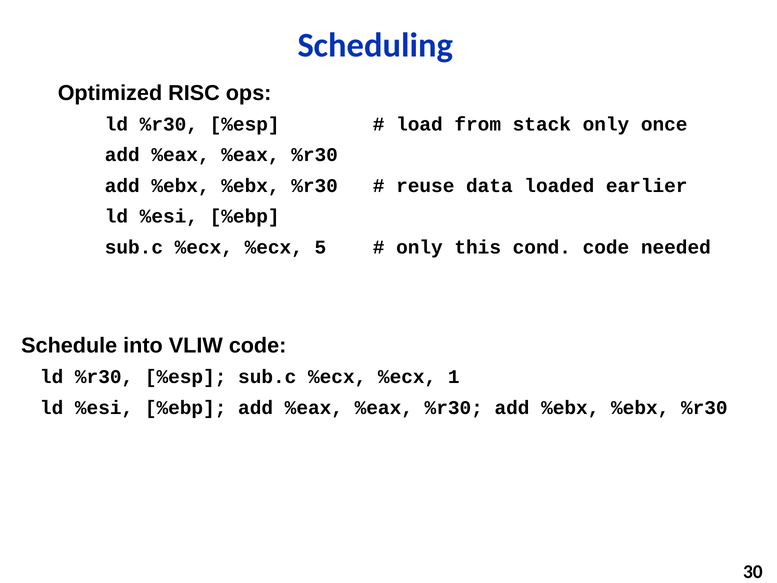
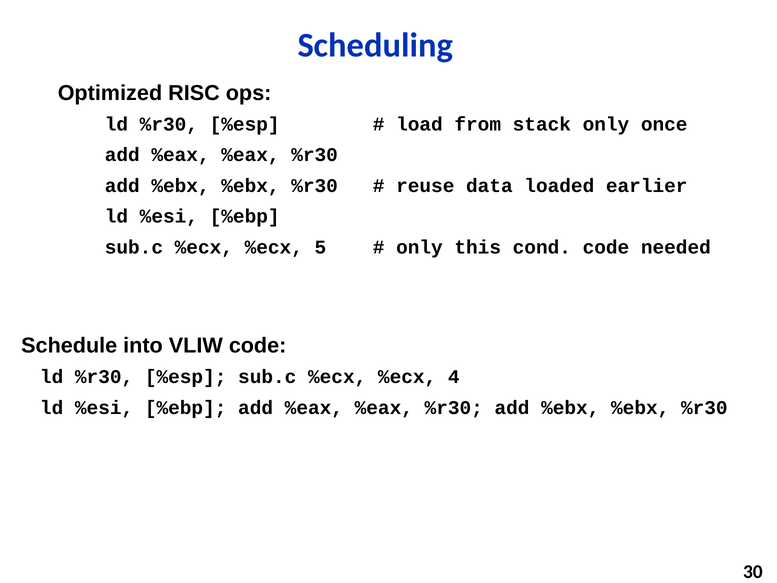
1: 1 -> 4
